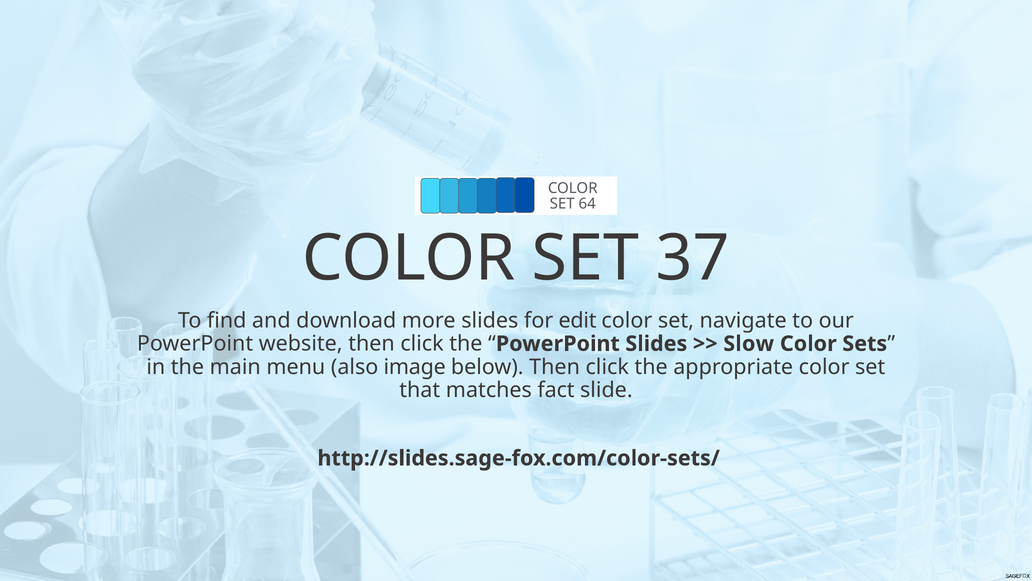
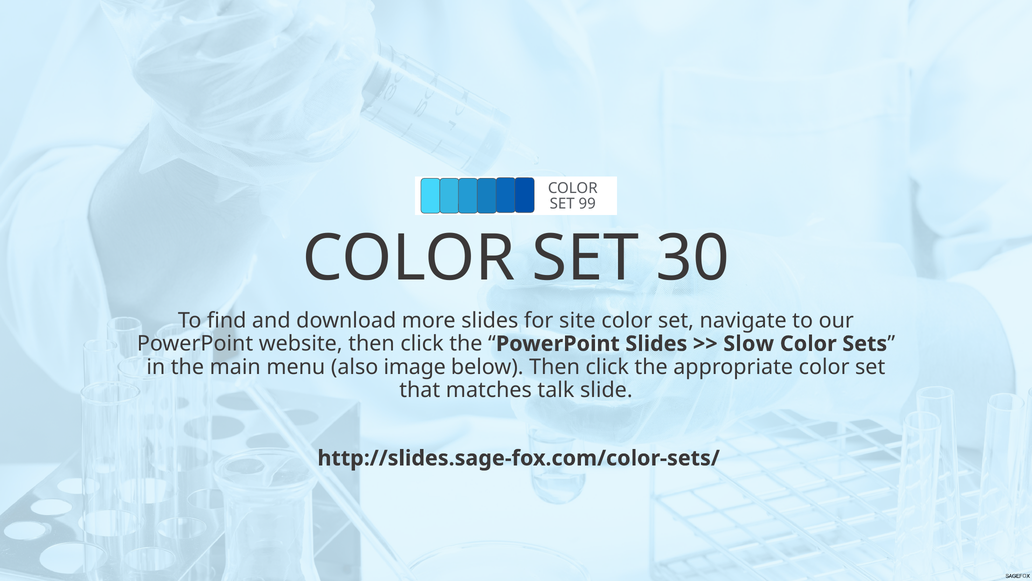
64: 64 -> 99
37: 37 -> 30
edit: edit -> site
fact: fact -> talk
